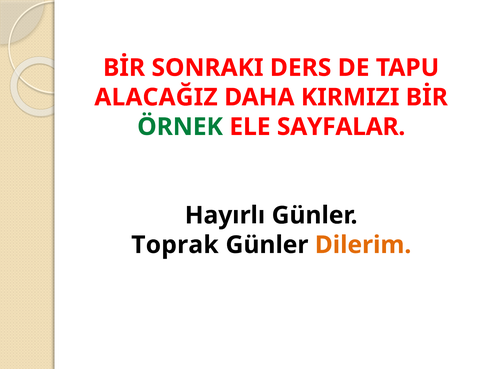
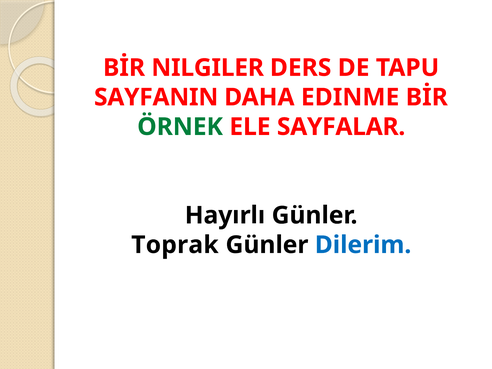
SONRAKI: SONRAKI -> NILGILER
ALACAĞIZ: ALACAĞIZ -> SAYFANIN
KIRMIZI: KIRMIZI -> EDINME
Dilerim colour: orange -> blue
